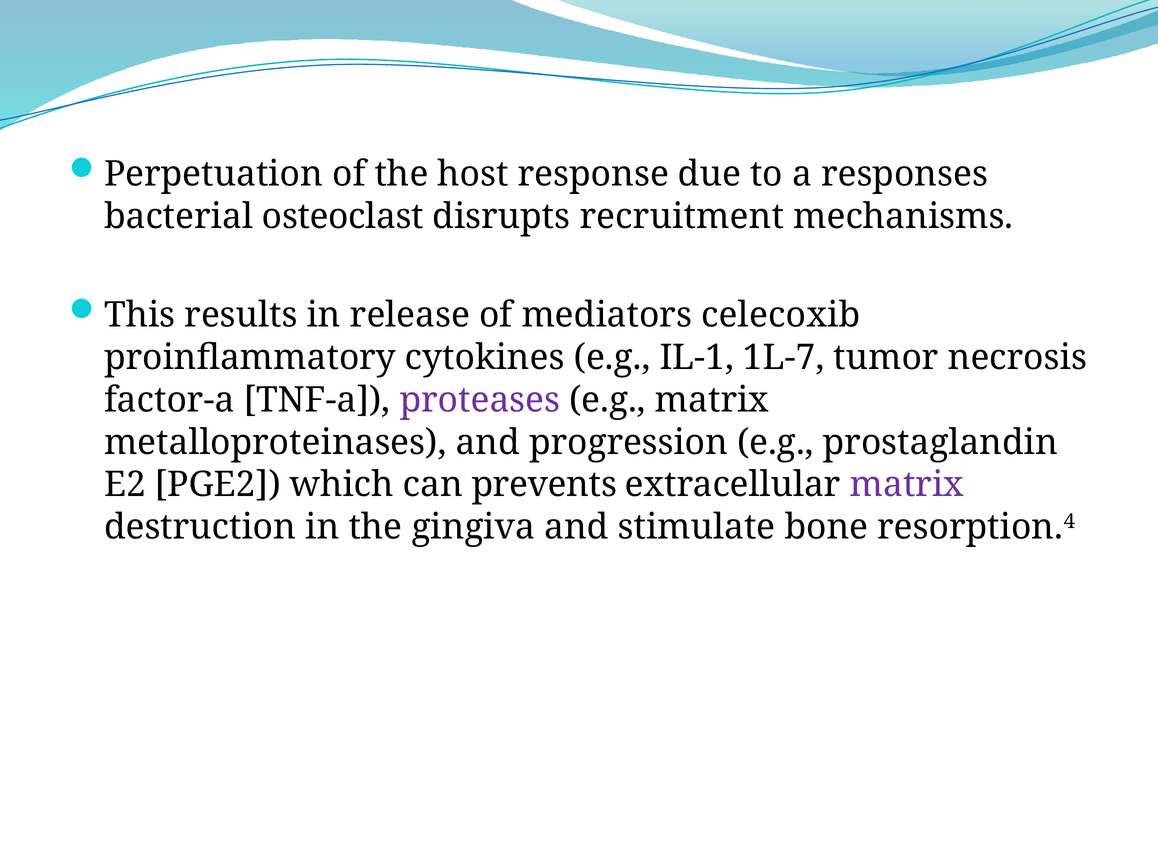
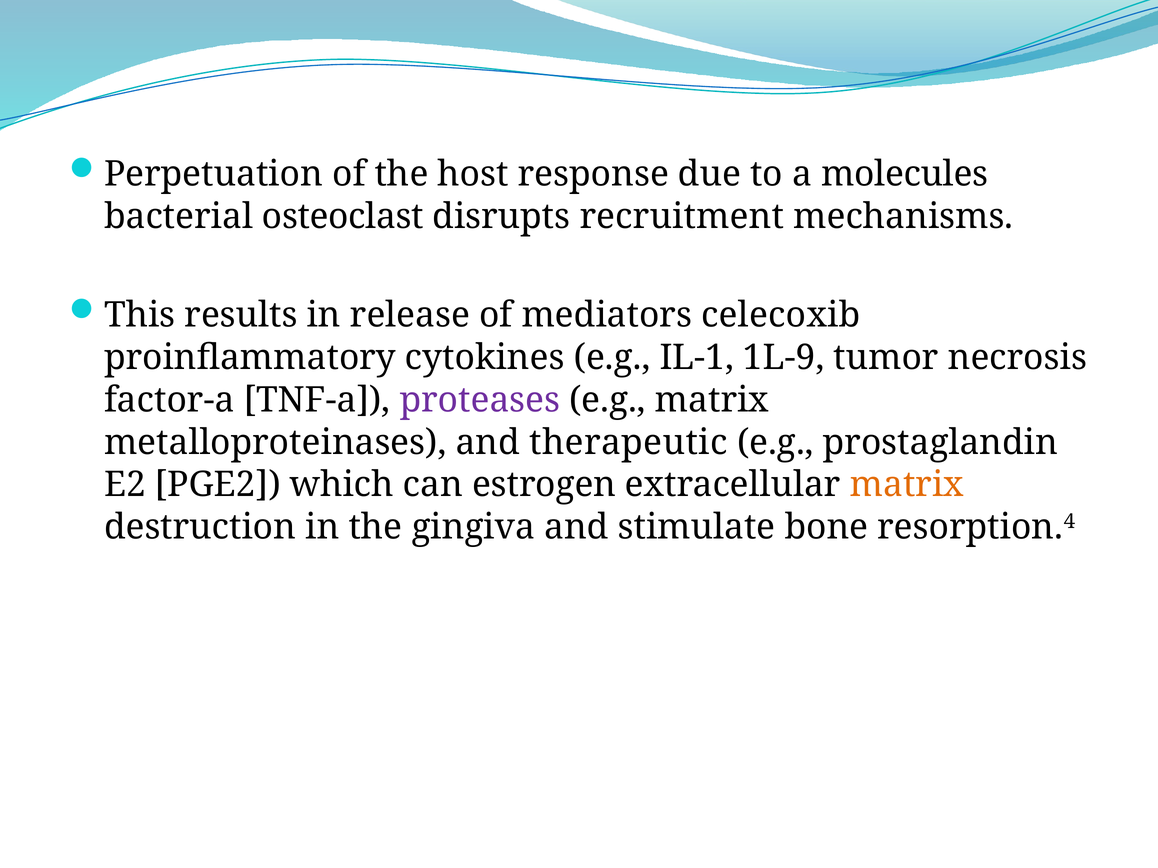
responses: responses -> molecules
1L-7: 1L-7 -> 1L-9
progression: progression -> therapeutic
prevents: prevents -> estrogen
matrix at (907, 485) colour: purple -> orange
